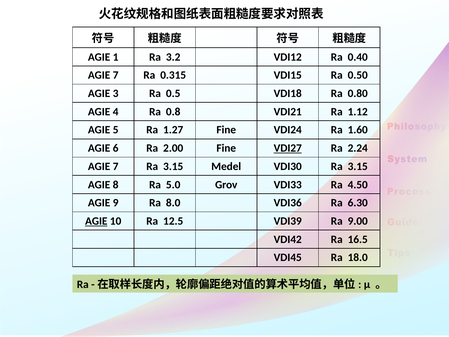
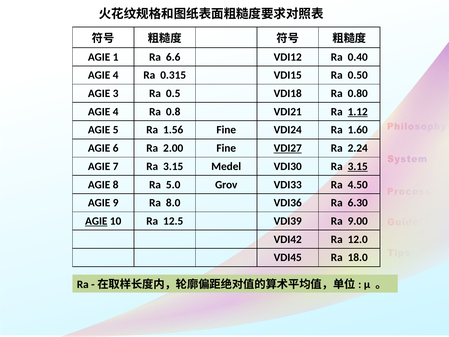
3.2: 3.2 -> 6.6
7 at (116, 75): 7 -> 4
1.12 underline: none -> present
1.27: 1.27 -> 1.56
3.15 at (358, 166) underline: none -> present
16.5: 16.5 -> 12.0
